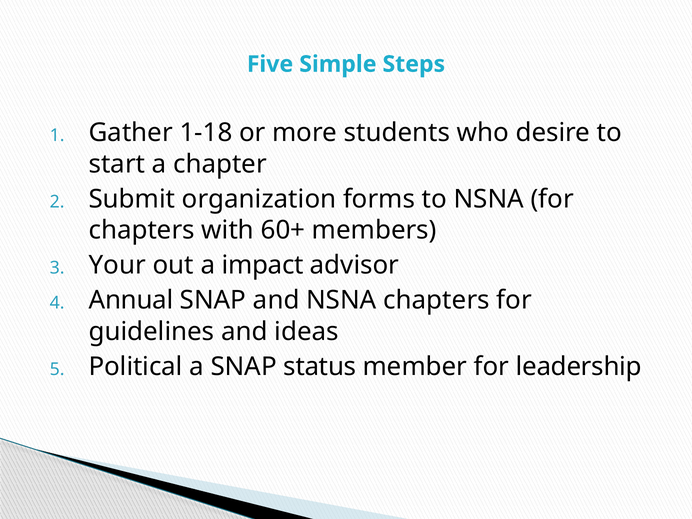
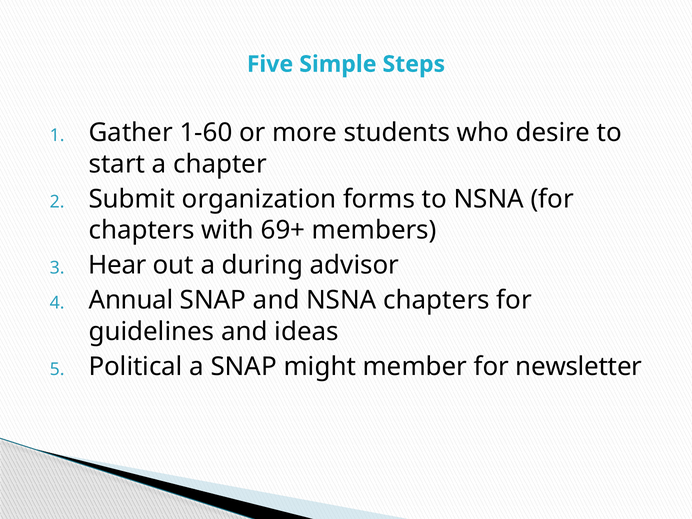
1-18: 1-18 -> 1-60
60+: 60+ -> 69+
Your: Your -> Hear
impact: impact -> during
status: status -> might
leadership: leadership -> newsletter
